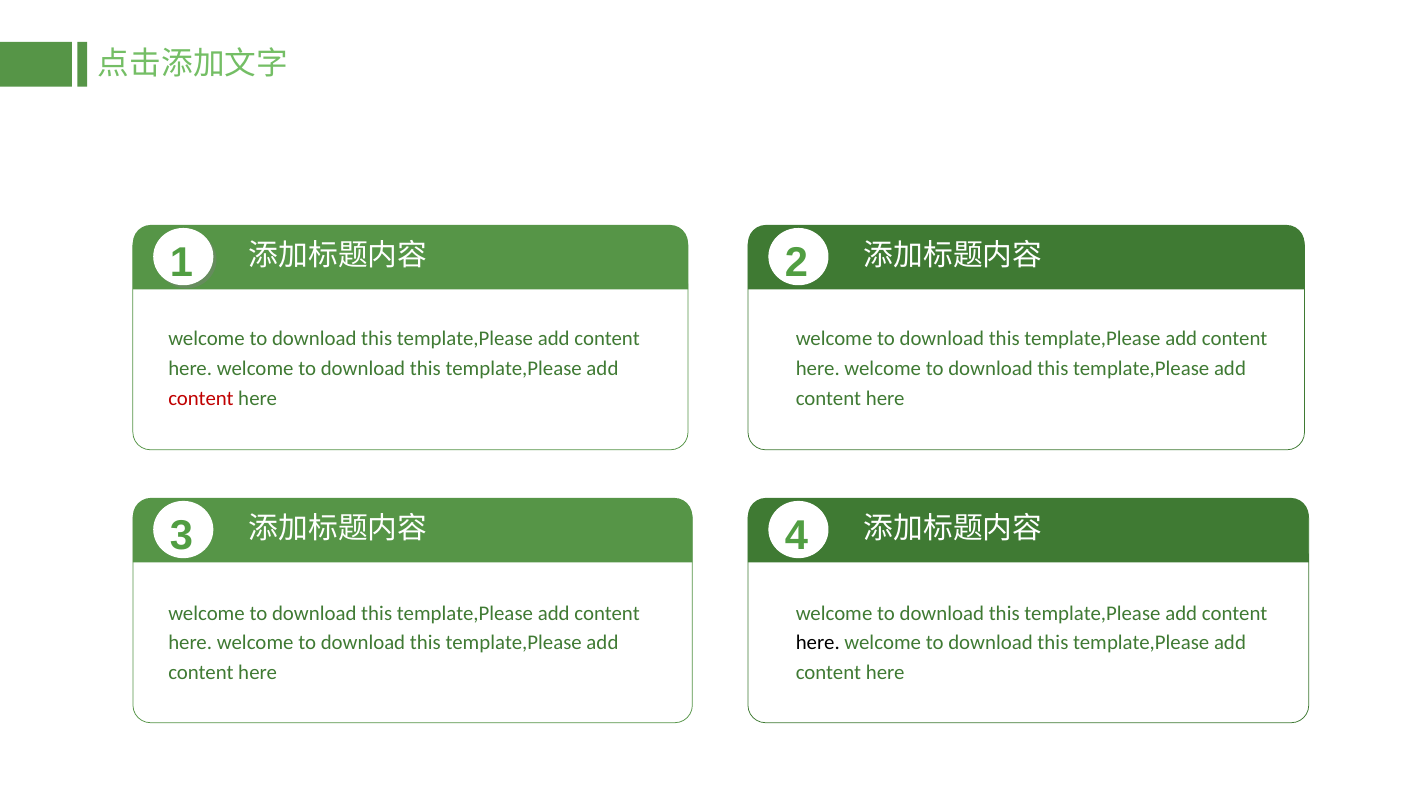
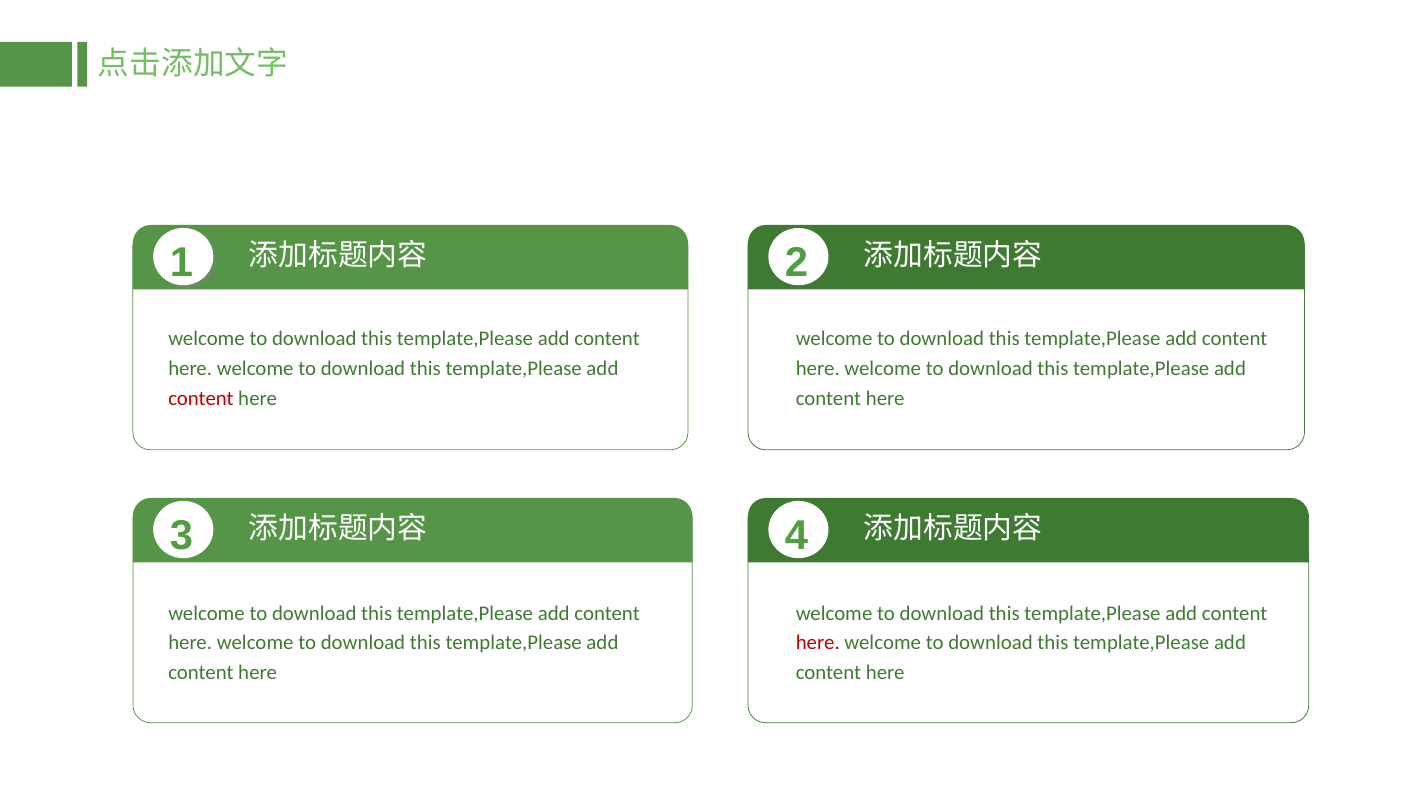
here at (818, 643) colour: black -> red
